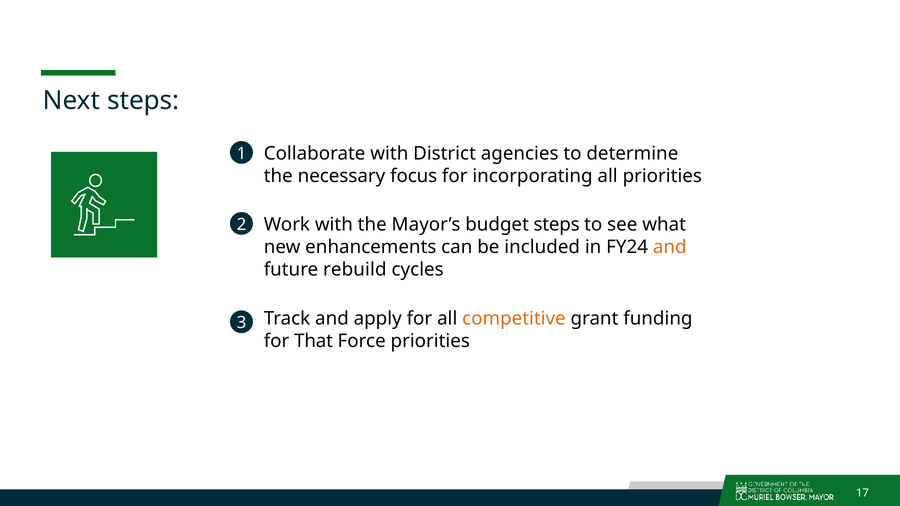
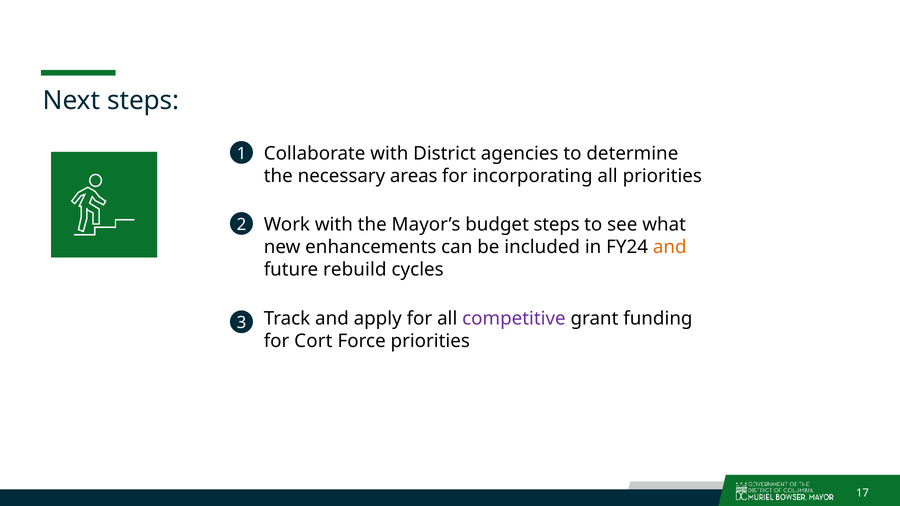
focus: focus -> areas
competitive colour: orange -> purple
That: That -> Cort
